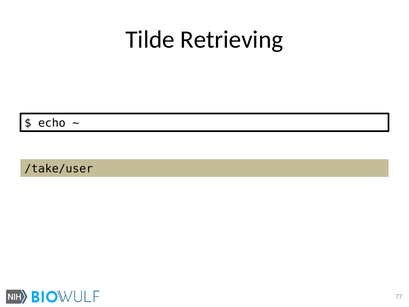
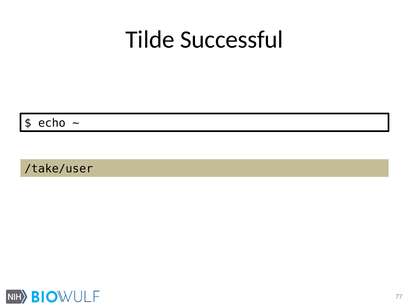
Retrieving: Retrieving -> Successful
